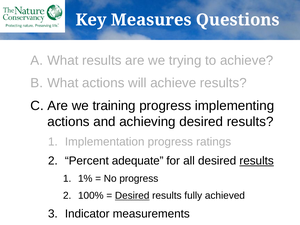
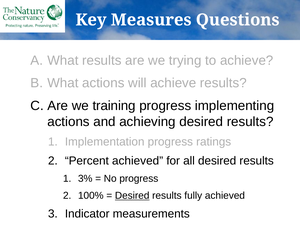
Percent adequate: adequate -> achieved
results at (257, 161) underline: present -> none
1%: 1% -> 3%
